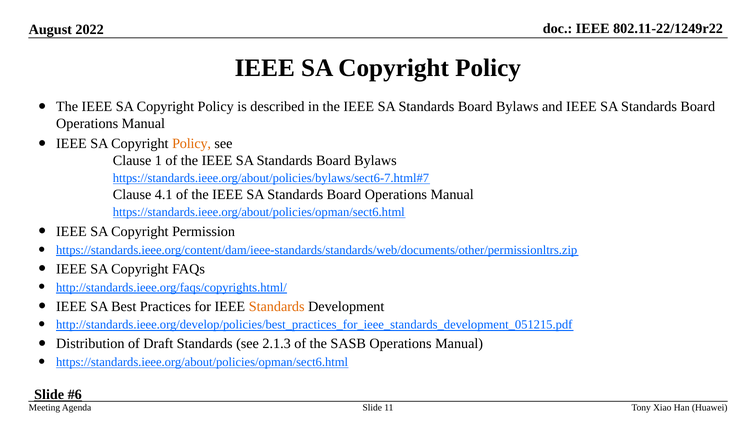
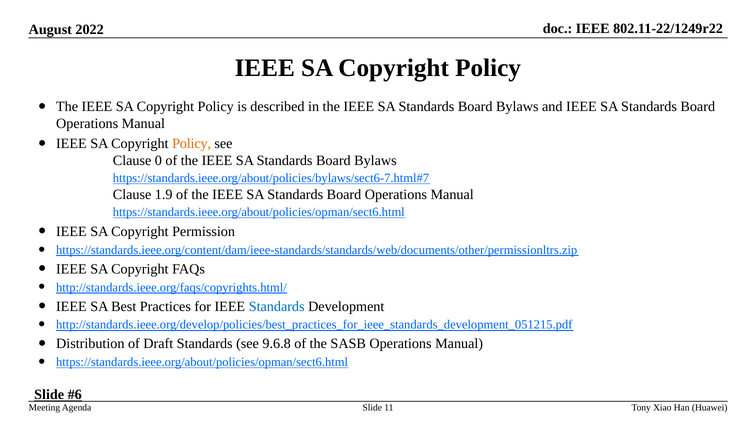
1: 1 -> 0
4.1: 4.1 -> 1.9
Standards at (277, 307) colour: orange -> blue
2.1.3: 2.1.3 -> 9.6.8
